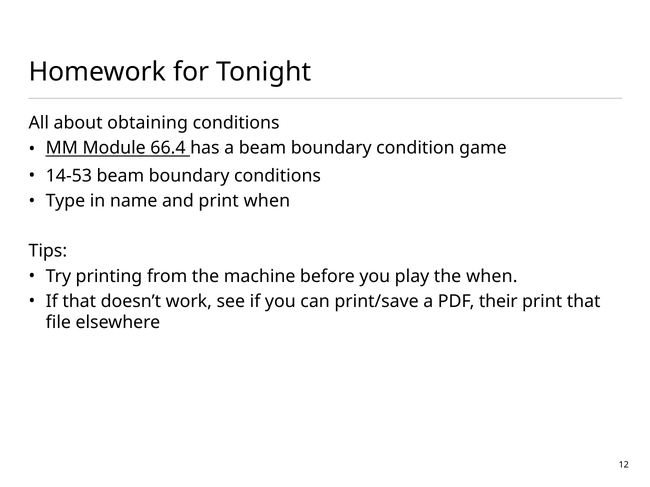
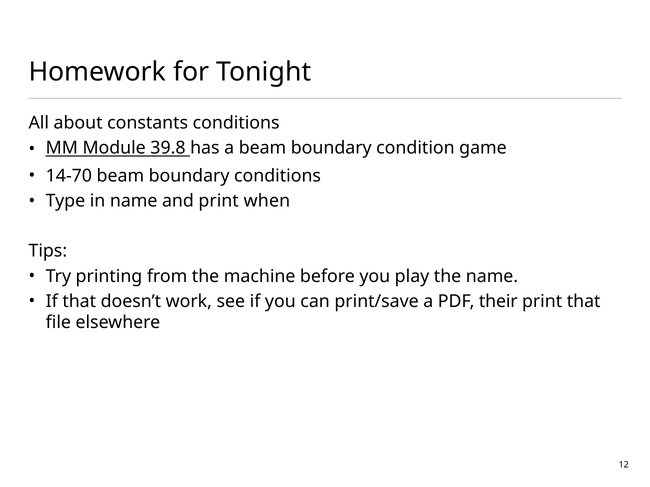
obtaining: obtaining -> constants
66.4: 66.4 -> 39.8
14-53: 14-53 -> 14-70
the when: when -> name
